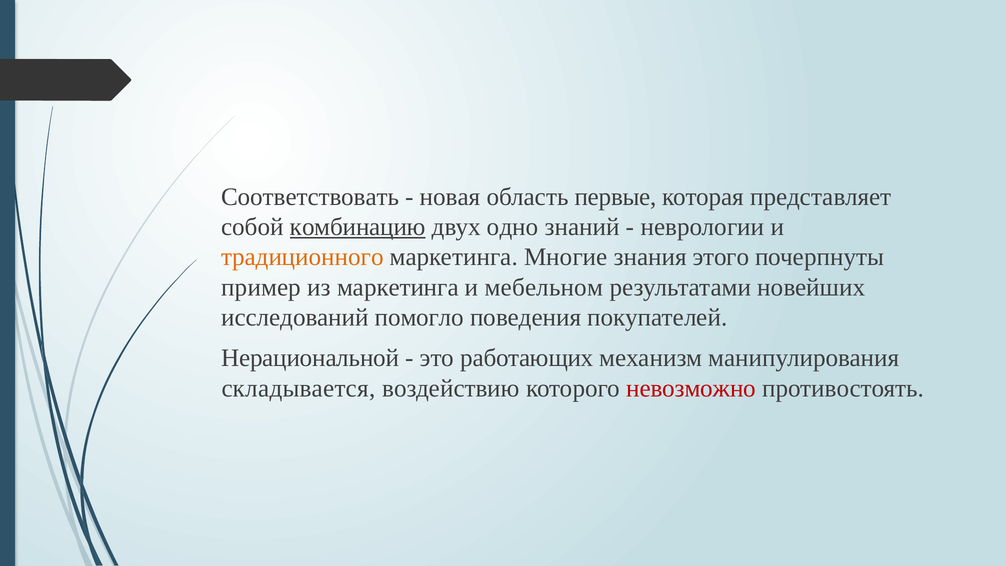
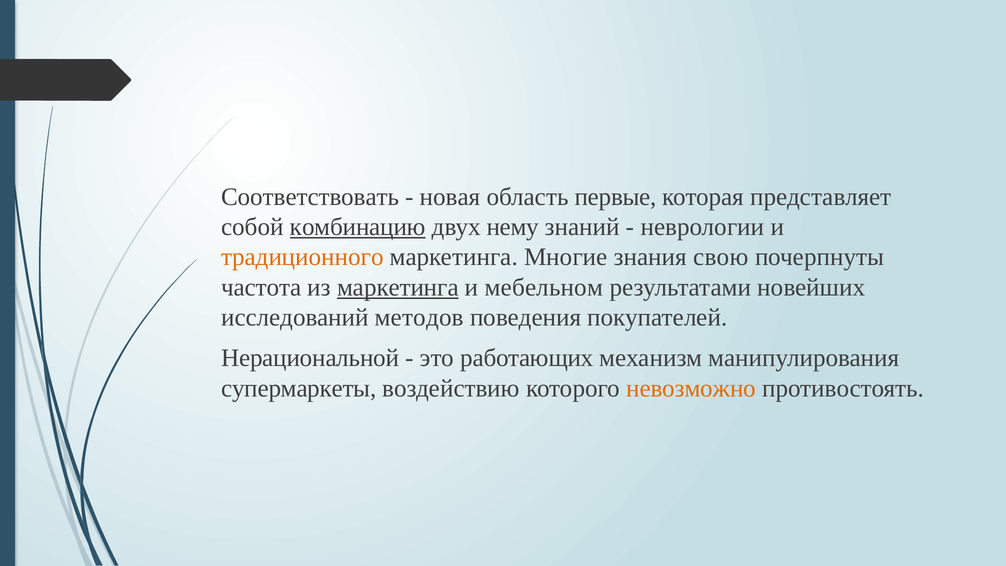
одно: одно -> нему
этого: этого -> свою
пример: пример -> частота
маркетинга at (398, 287) underline: none -> present
помогло: помогло -> методов
складывается: складывается -> супермаркеты
невозможно colour: red -> orange
